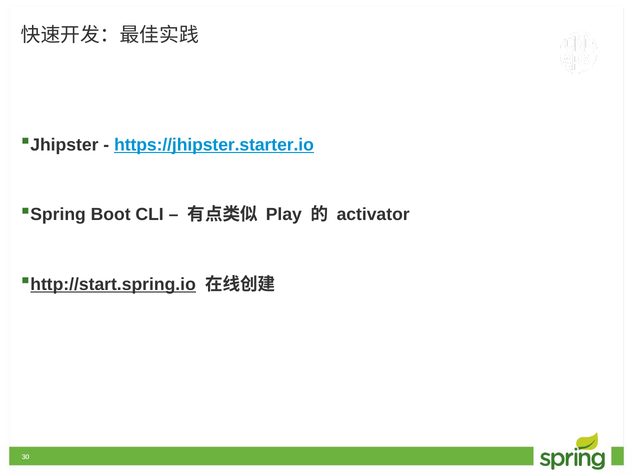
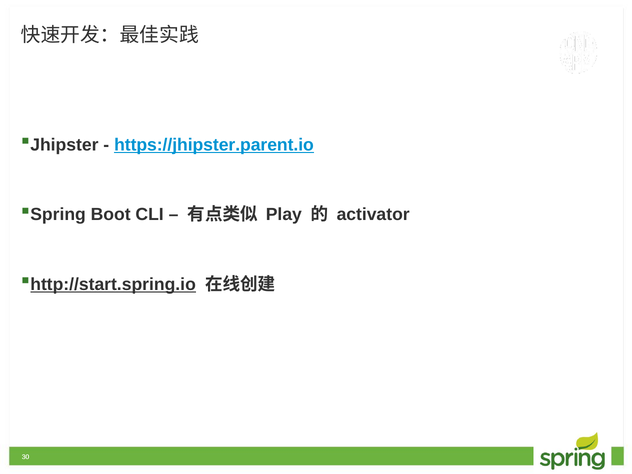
https://jhipster.starter.io: https://jhipster.starter.io -> https://jhipster.parent.io
